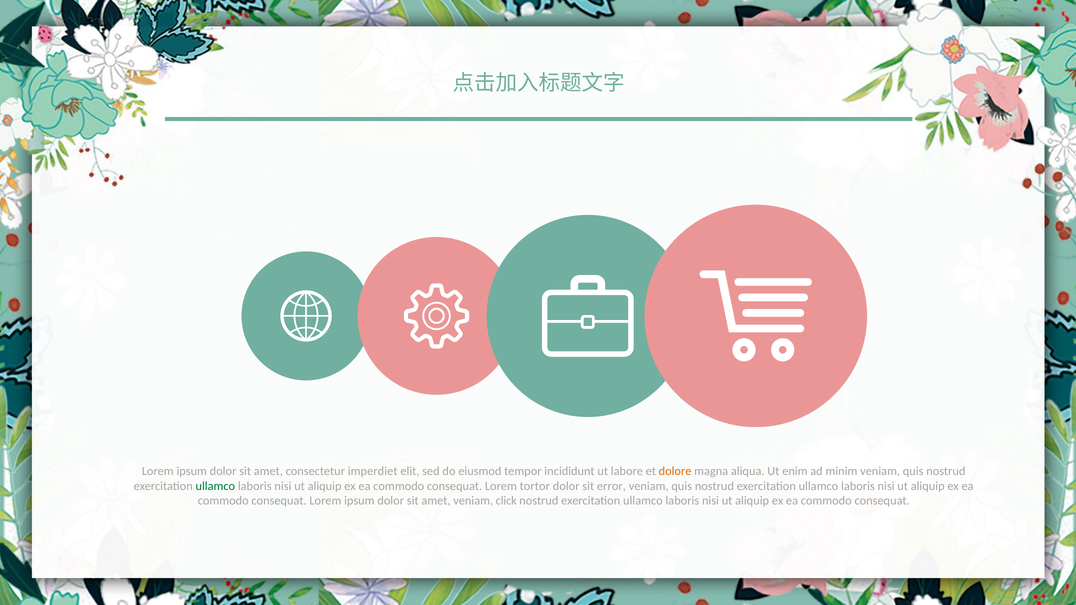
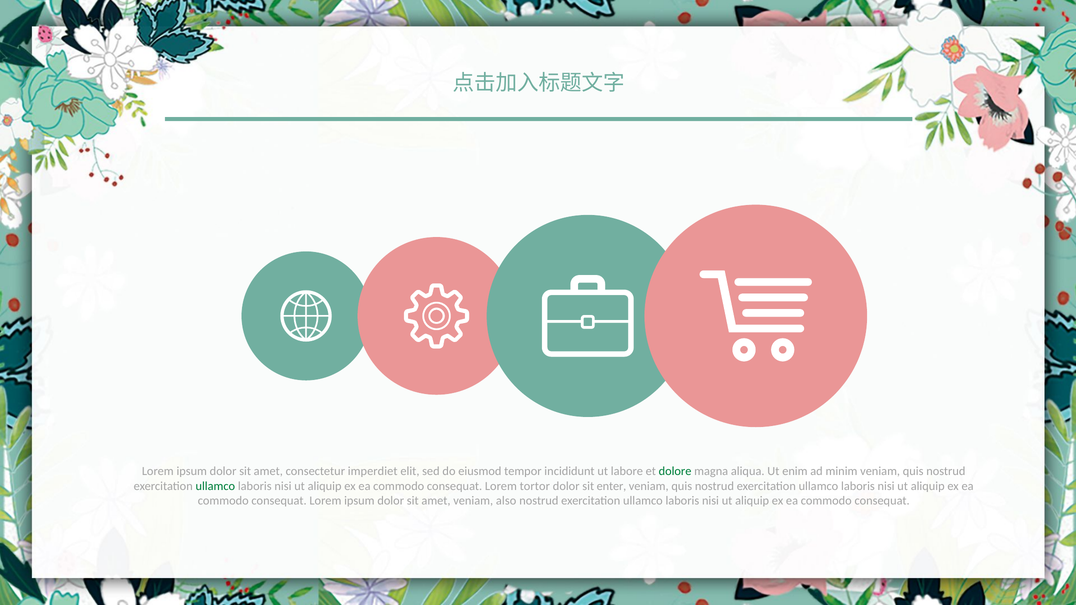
dolore colour: orange -> green
error: error -> enter
click: click -> also
